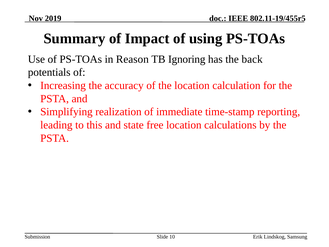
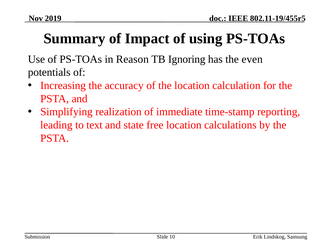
back: back -> even
this: this -> text
